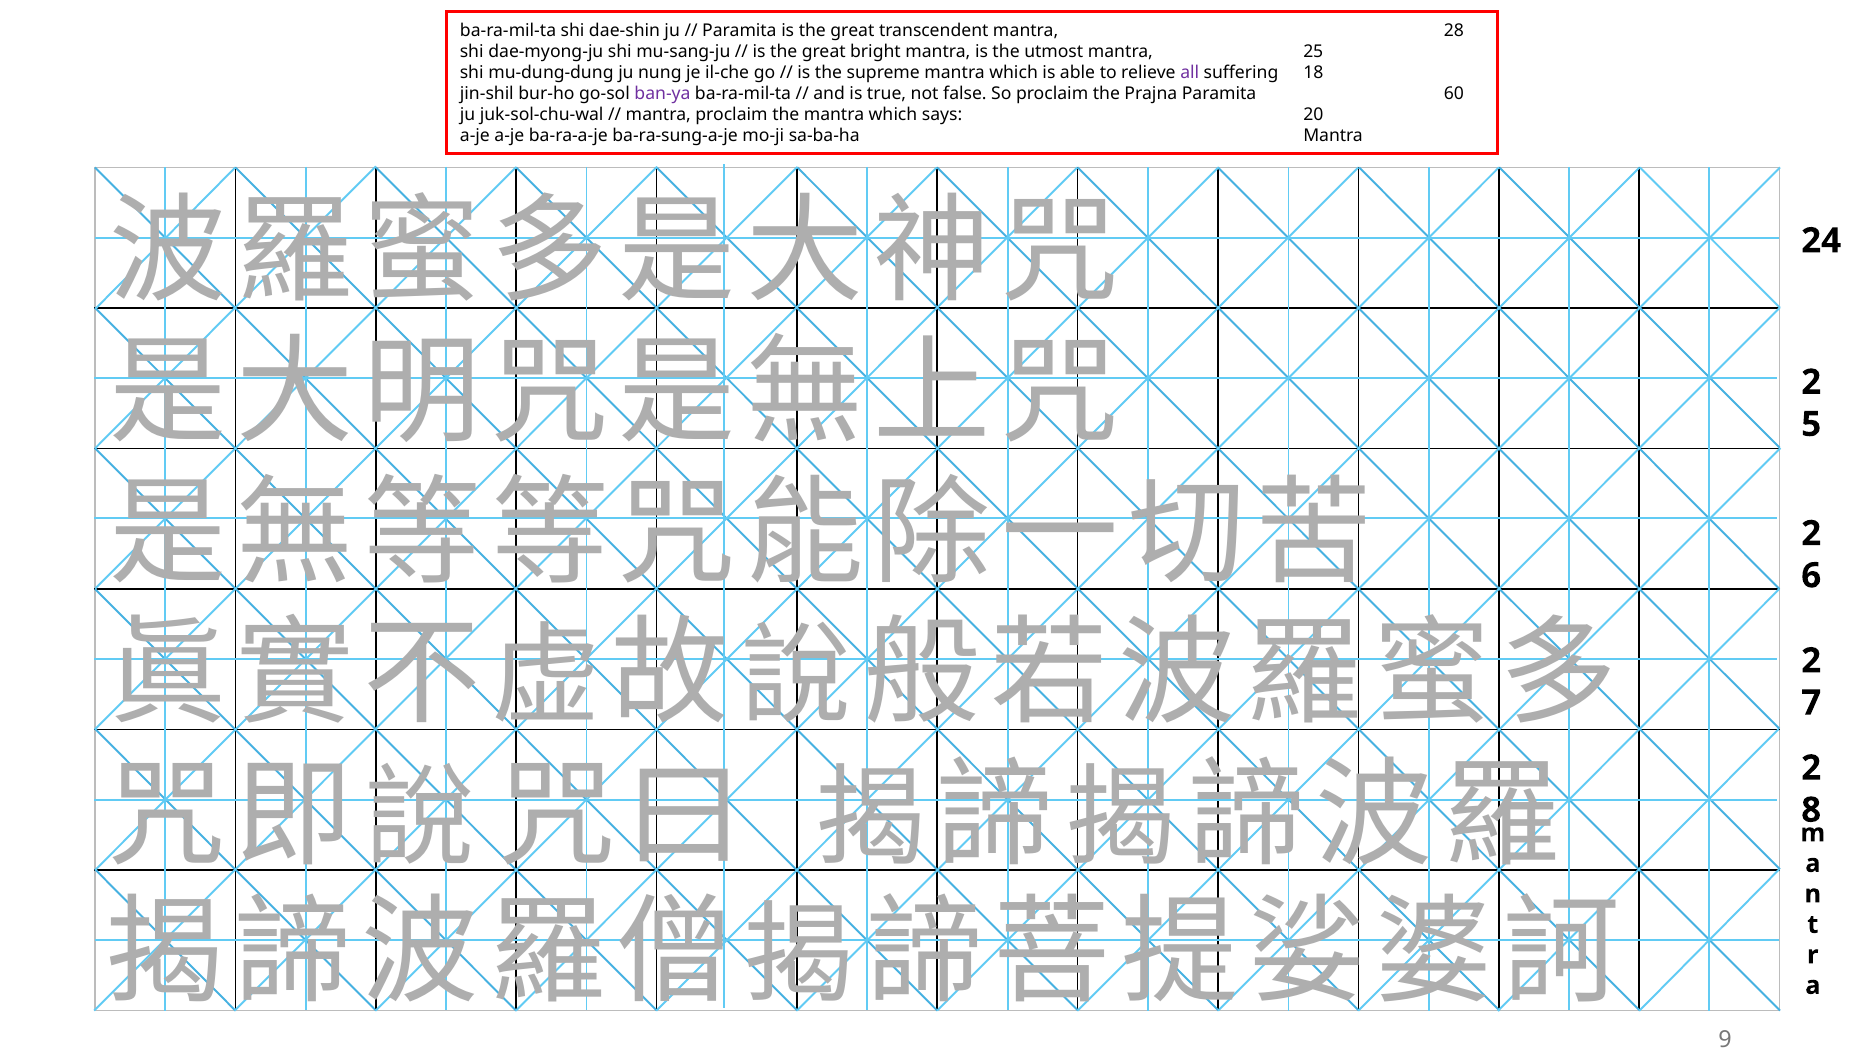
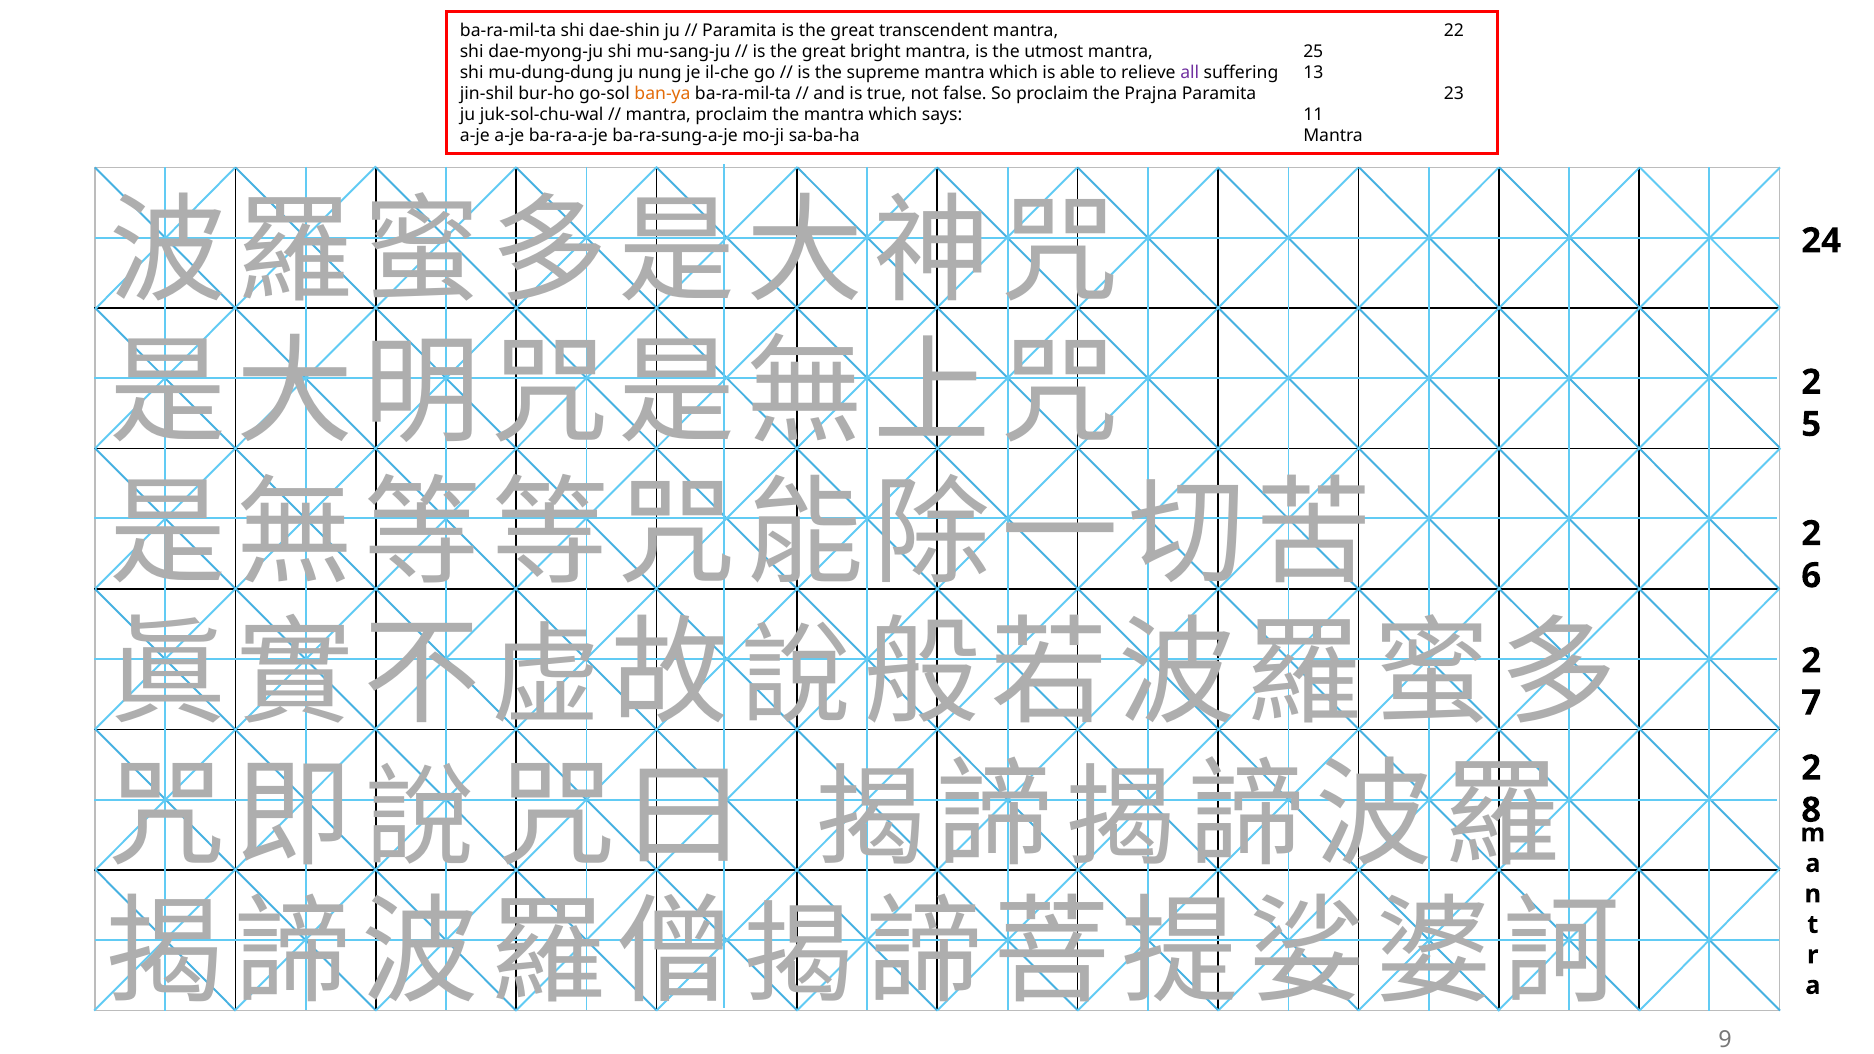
28: 28 -> 22
18: 18 -> 13
ban-ya colour: purple -> orange
60: 60 -> 23
20: 20 -> 11
